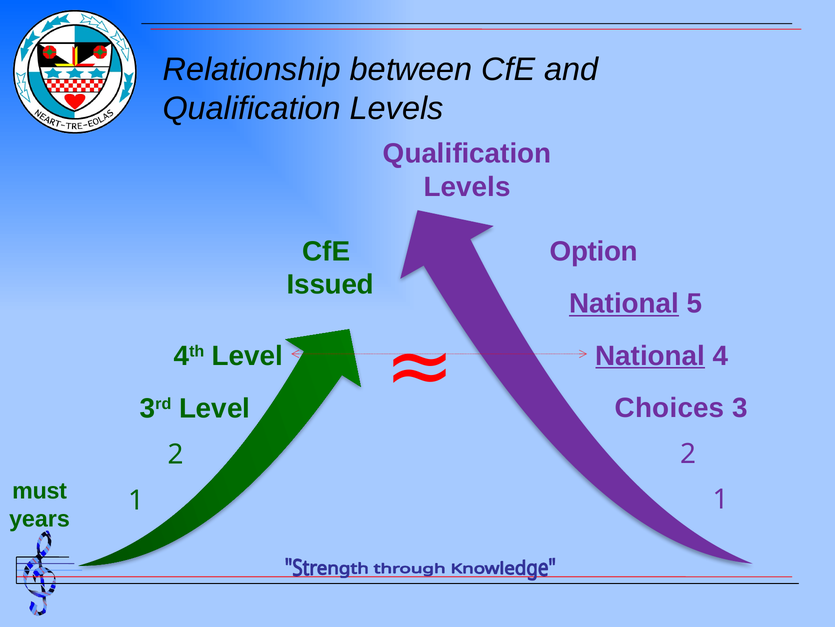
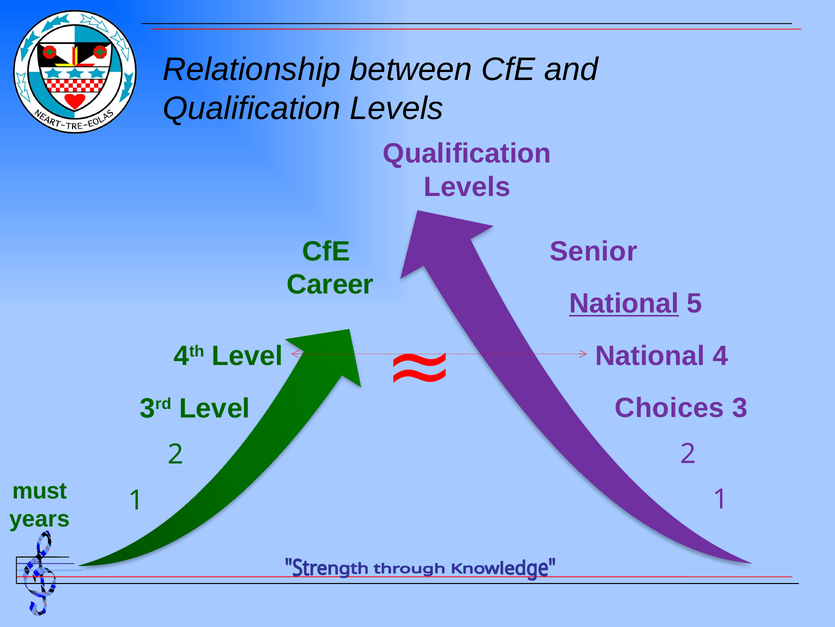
Option: Option -> Senior
Issued: Issued -> Career
National at (650, 355) underline: present -> none
